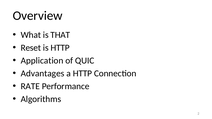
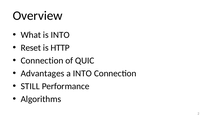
is THAT: THAT -> INTO
Application at (42, 61): Application -> Connection
a HTTP: HTTP -> INTO
RATE: RATE -> STILL
